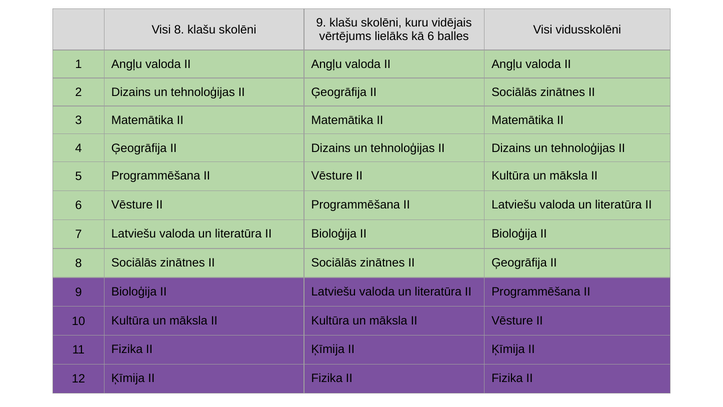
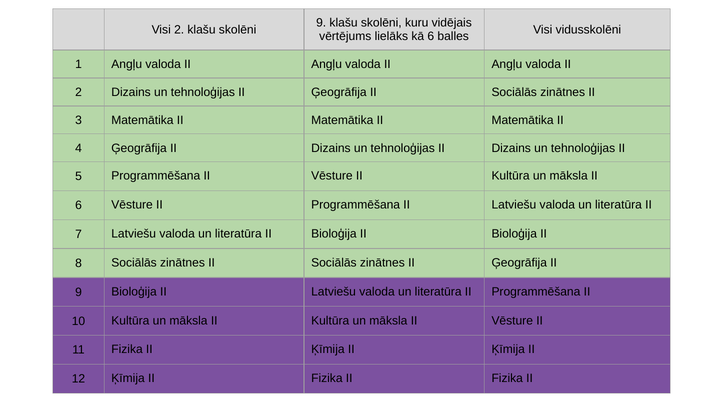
Visi 8: 8 -> 2
